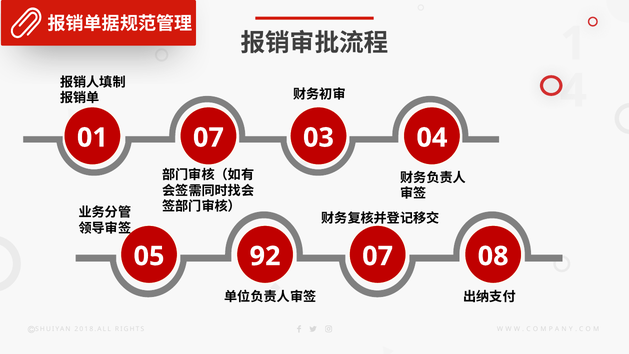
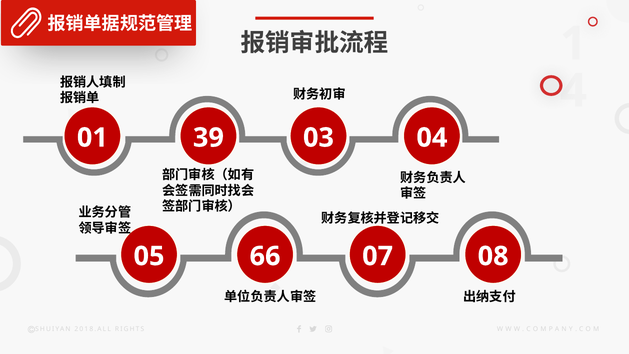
01 07: 07 -> 39
92: 92 -> 66
